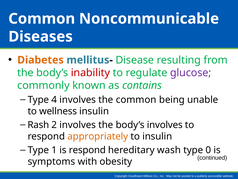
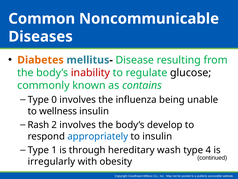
glucose colour: purple -> black
4: 4 -> 0
the common: common -> influenza
body’s involves: involves -> develop
appropriately colour: orange -> blue
is respond: respond -> through
0: 0 -> 4
symptoms: symptoms -> irregularly
